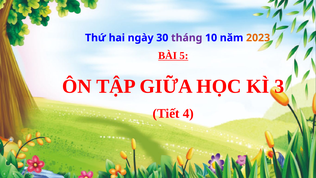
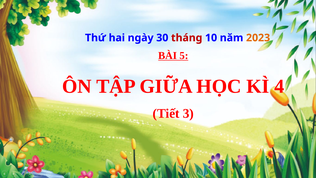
tháng colour: purple -> red
3: 3 -> 4
4: 4 -> 3
